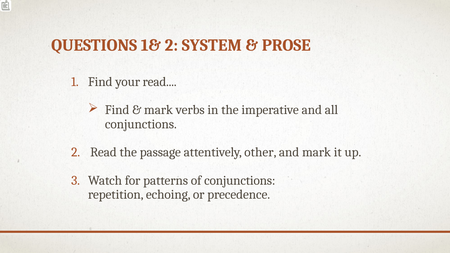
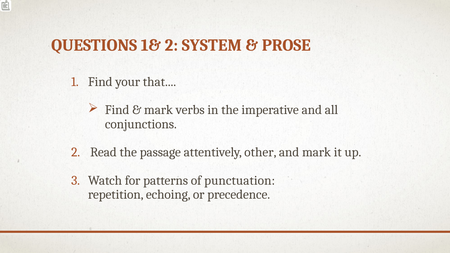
your read: read -> that
of conjunctions: conjunctions -> punctuation
